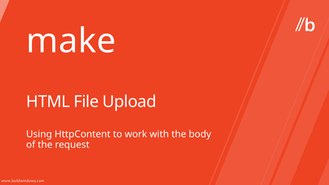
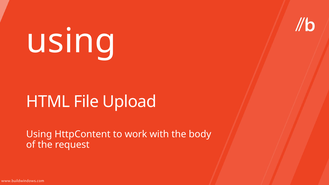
make at (71, 41): make -> using
